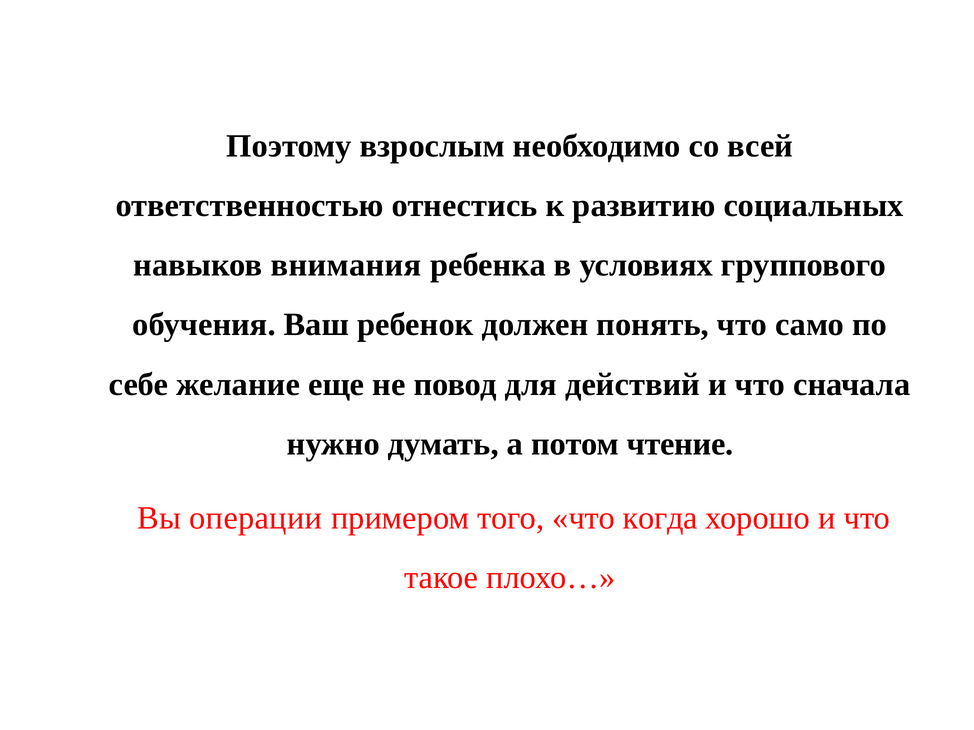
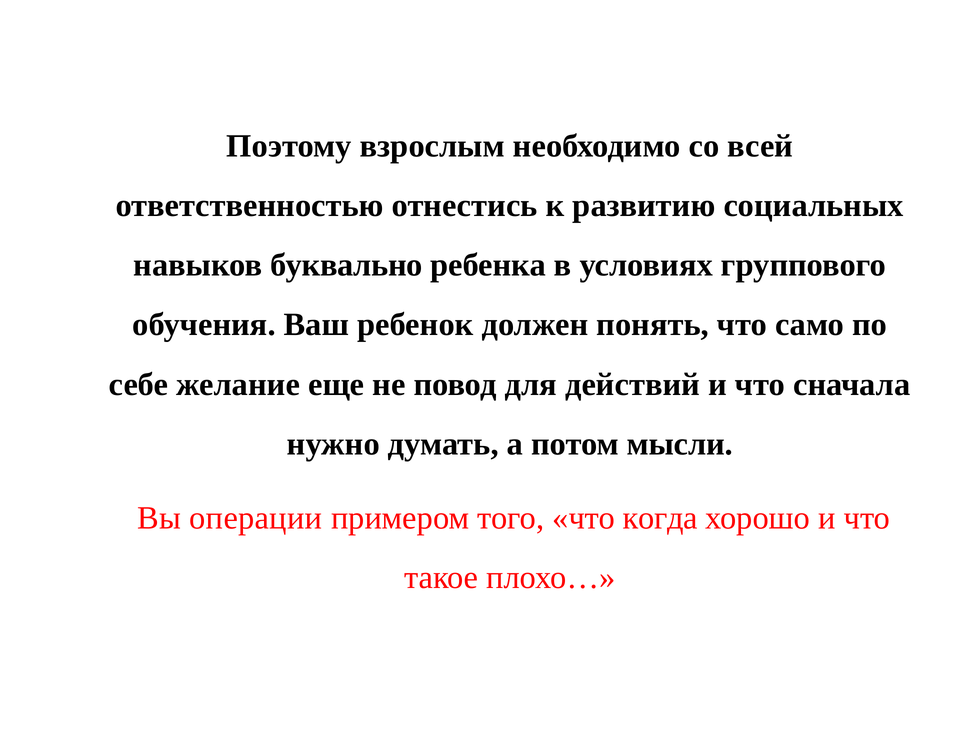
внимания: внимания -> буквально
чтение: чтение -> мысли
